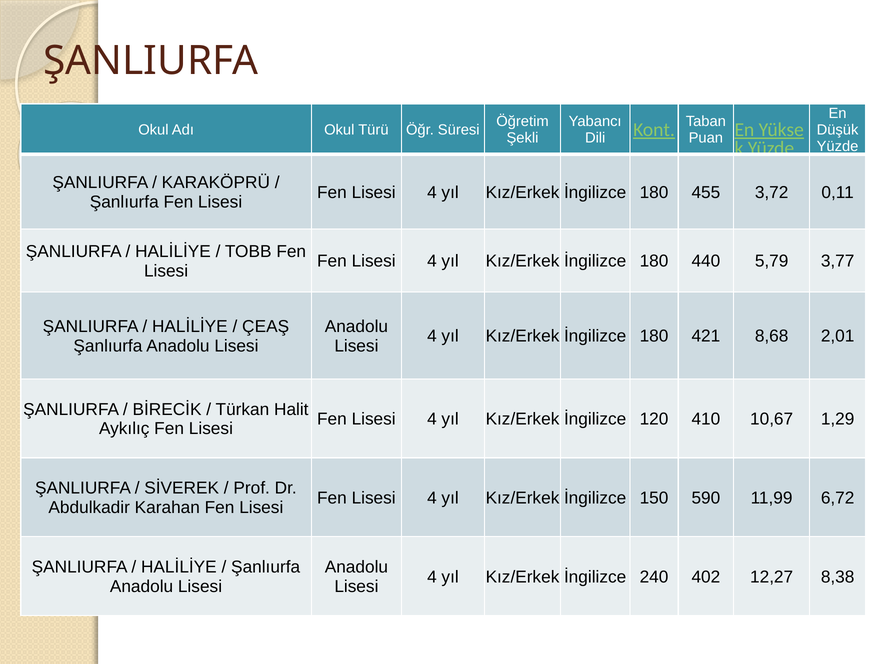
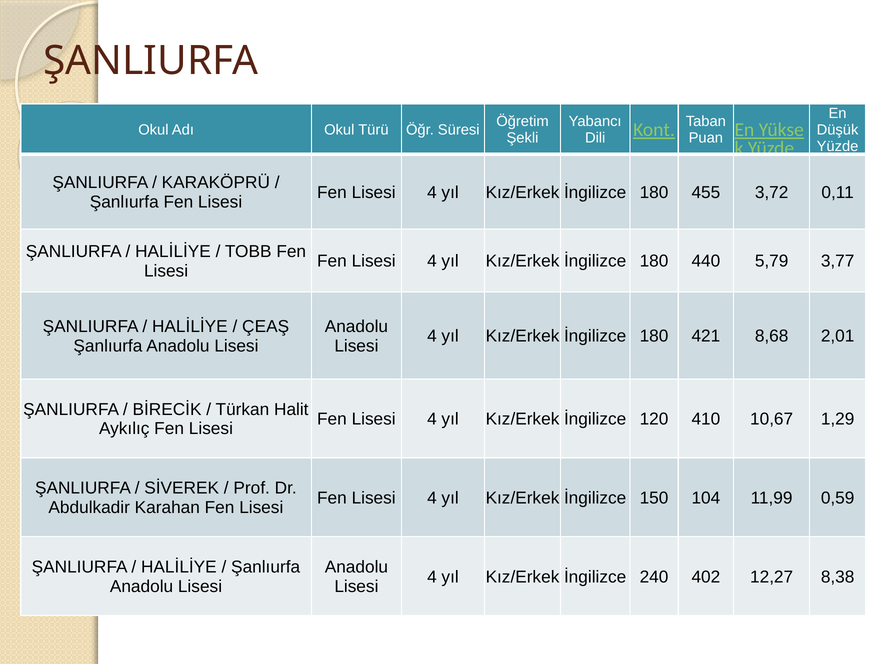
590: 590 -> 104
6,72: 6,72 -> 0,59
